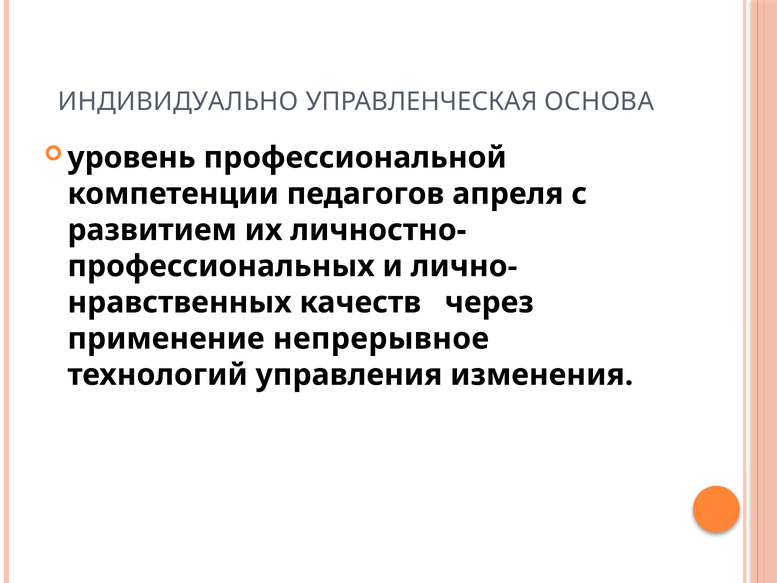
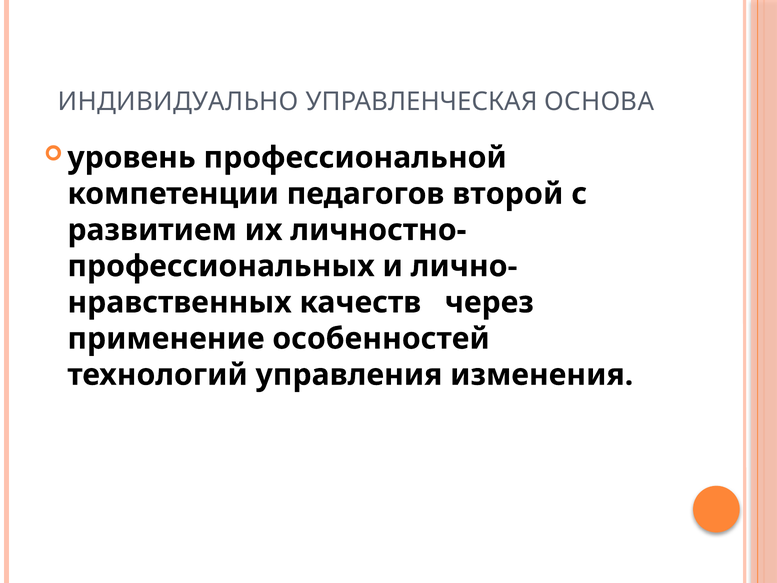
апреля: апреля -> второй
непрерывное: непрерывное -> особенностей
